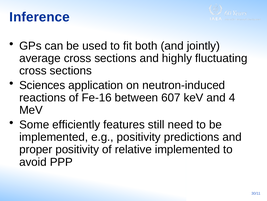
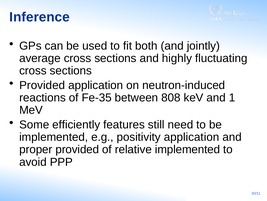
Sciences at (42, 85): Sciences -> Provided
Fe-16: Fe-16 -> Fe-35
607: 607 -> 808
4: 4 -> 1
positivity predictions: predictions -> application
proper positivity: positivity -> provided
